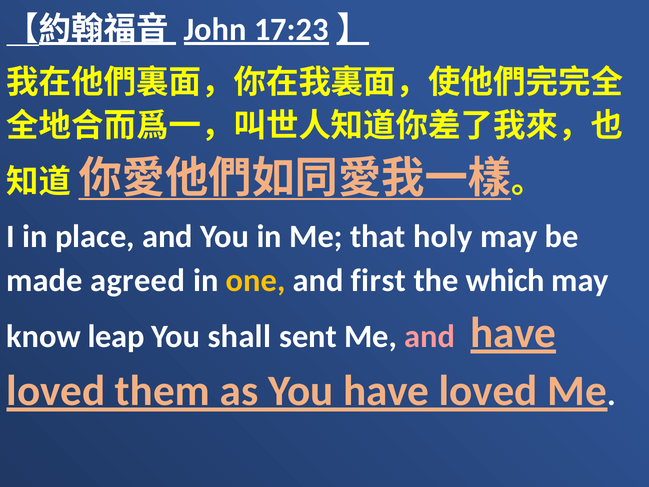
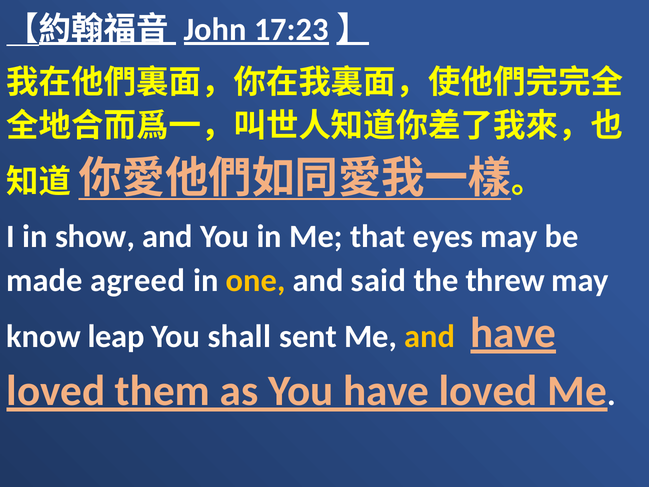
place: place -> show
holy: holy -> eyes
first: first -> said
which: which -> threw
and at (430, 336) colour: pink -> yellow
